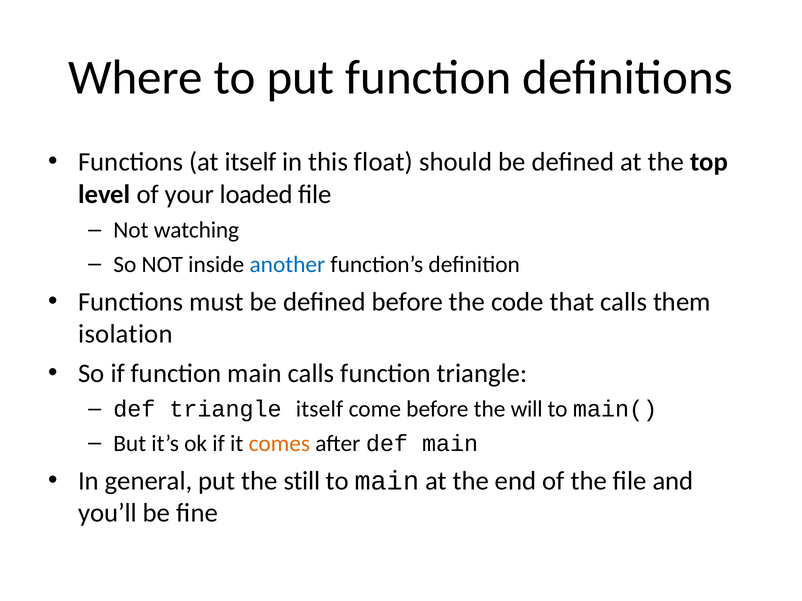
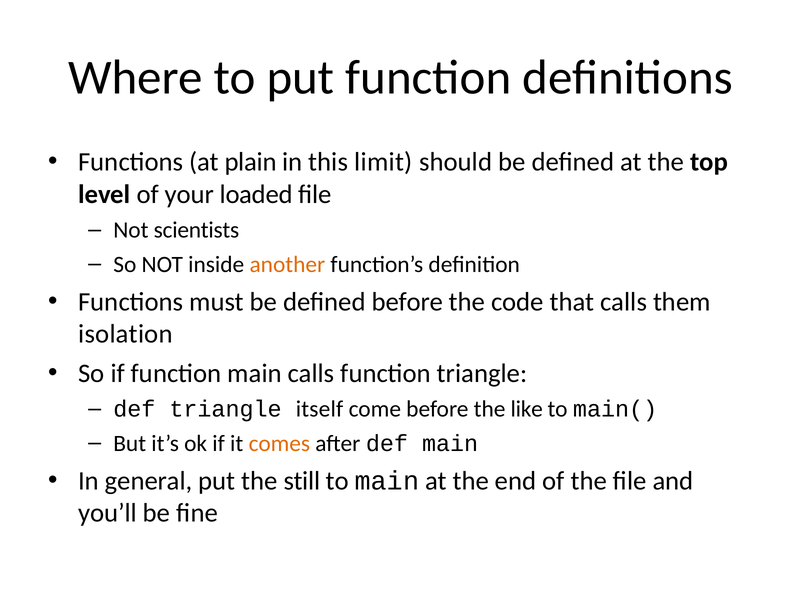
at itself: itself -> plain
float: float -> limit
watching: watching -> scientists
another colour: blue -> orange
will: will -> like
